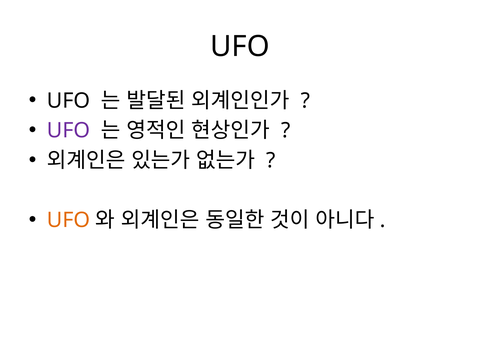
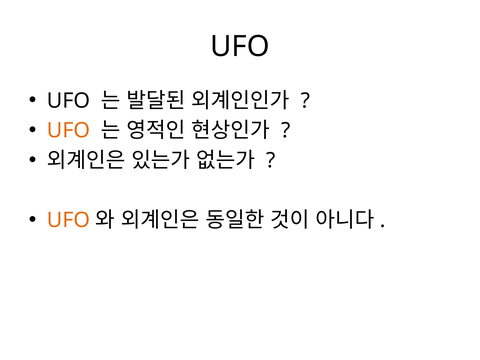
UFO at (68, 131) colour: purple -> orange
